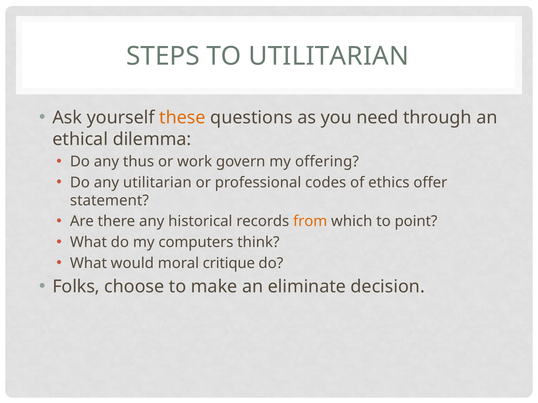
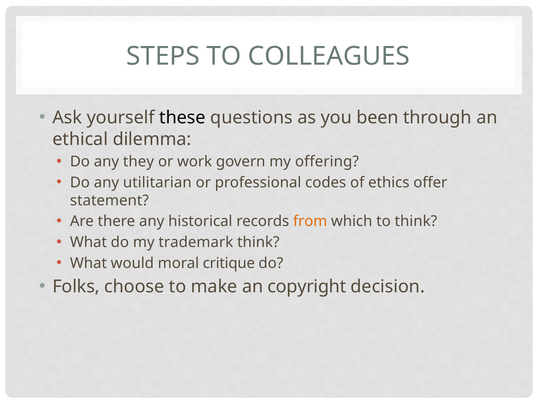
TO UTILITARIAN: UTILITARIAN -> COLLEAGUES
these colour: orange -> black
need: need -> been
thus: thus -> they
to point: point -> think
computers: computers -> trademark
eliminate: eliminate -> copyright
